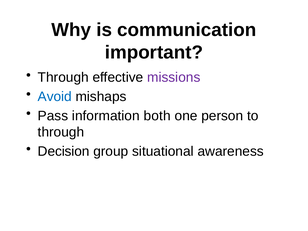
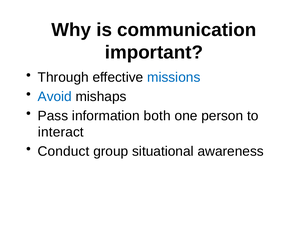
missions colour: purple -> blue
through at (61, 132): through -> interact
Decision: Decision -> Conduct
